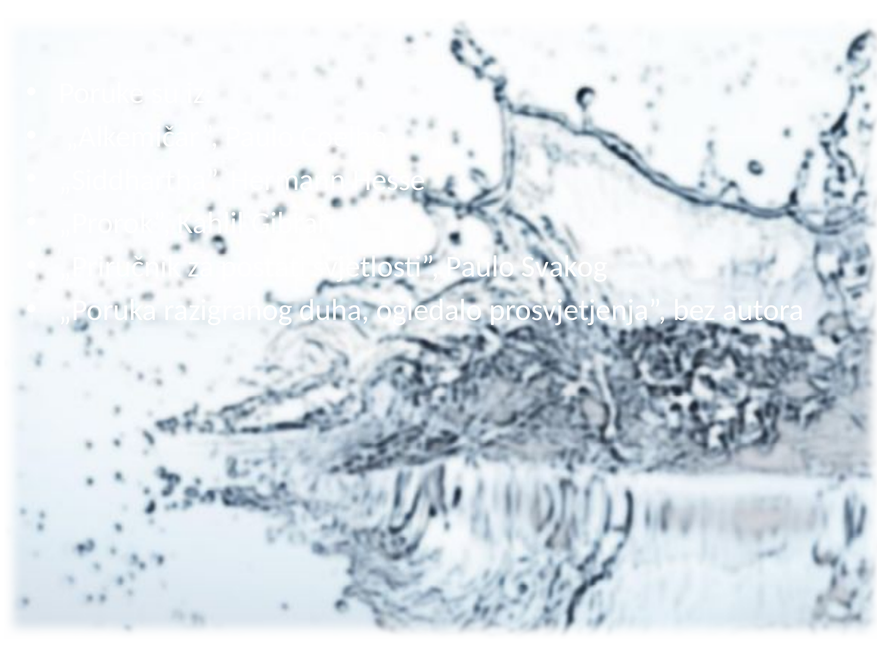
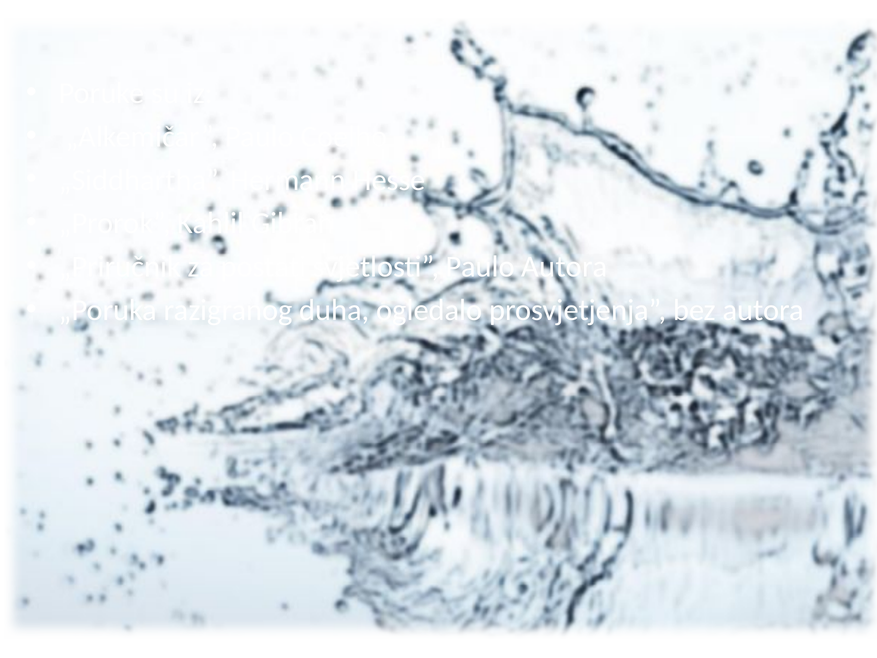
Paulo Svakog: Svakog -> Autora
